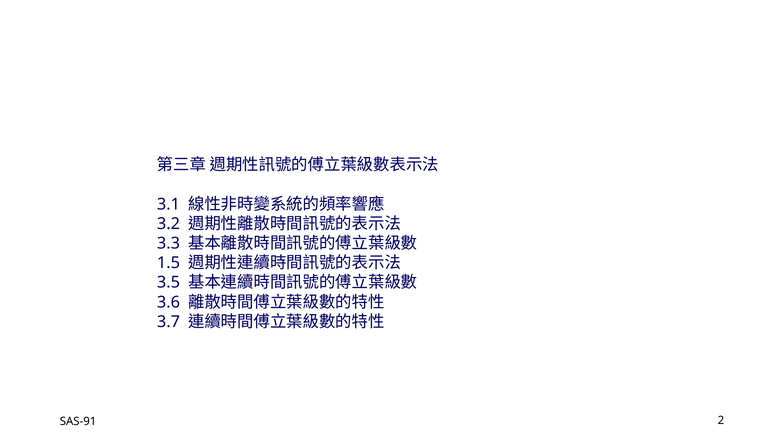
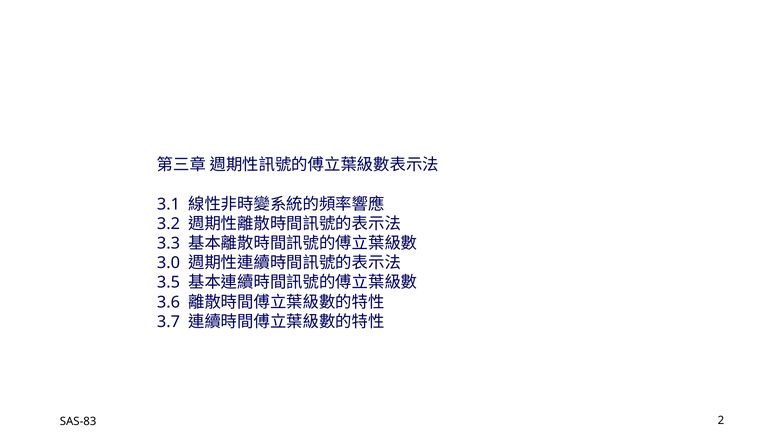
1.5: 1.5 -> 3.0
SAS-91: SAS-91 -> SAS-83
